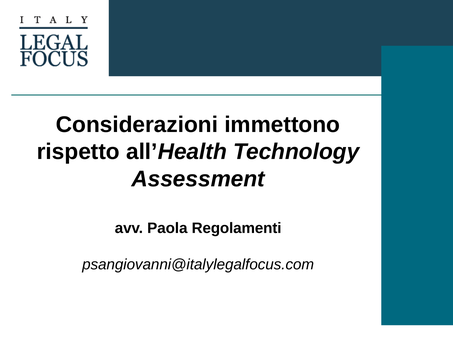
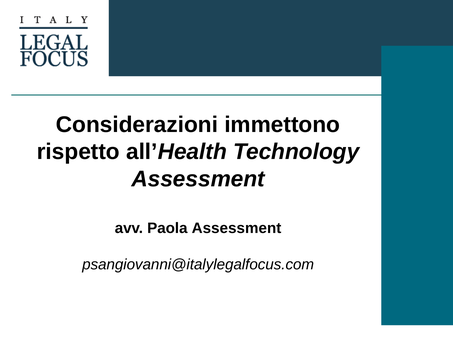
Paola Regolamenti: Regolamenti -> Assessment
